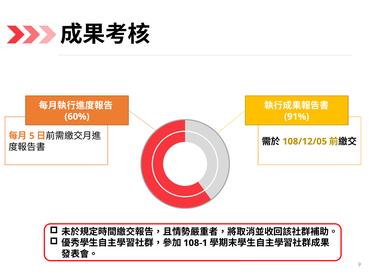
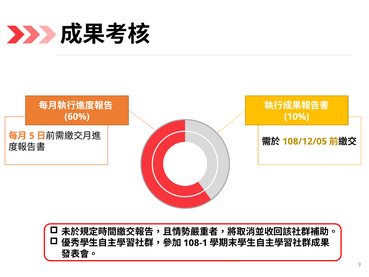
91%: 91% -> 10%
